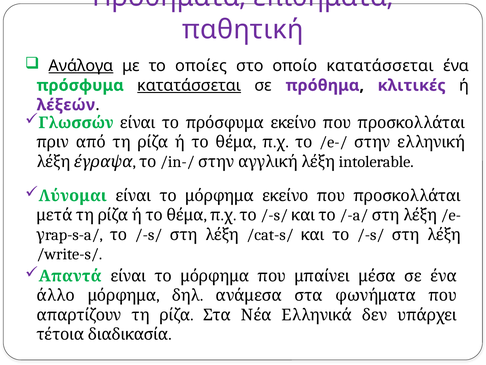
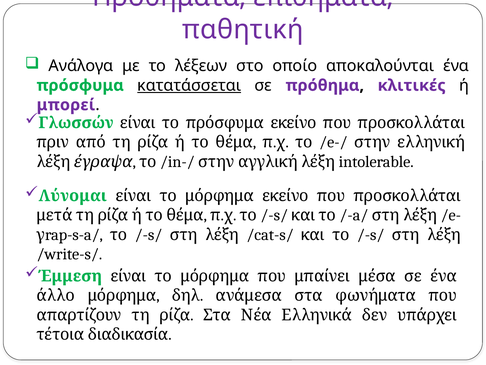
Ανάλογα underline: present -> none
οποίες: οποίες -> λέξεων
οποίο κατατάσσεται: κατατάσσεται -> αποκαλούνται
λέξεών: λέξεών -> μπορεί
Απαντά: Απαντά -> Έμμεση
